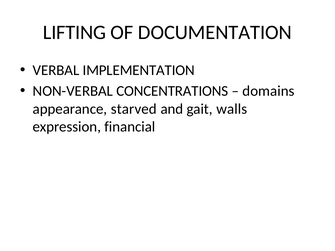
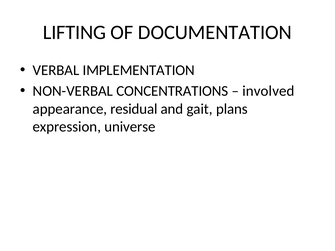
domains: domains -> involved
starved: starved -> residual
walls: walls -> plans
financial: financial -> universe
